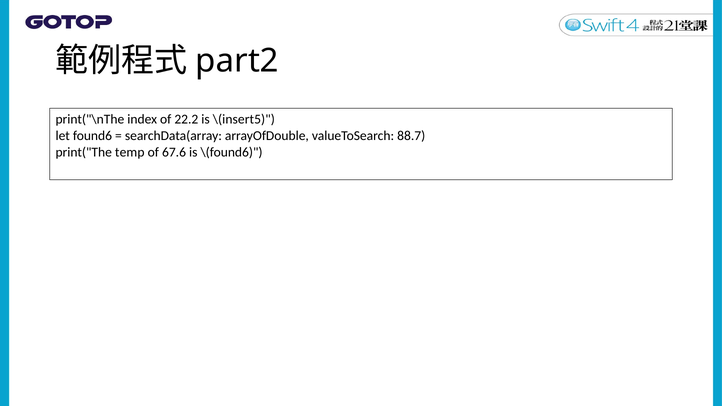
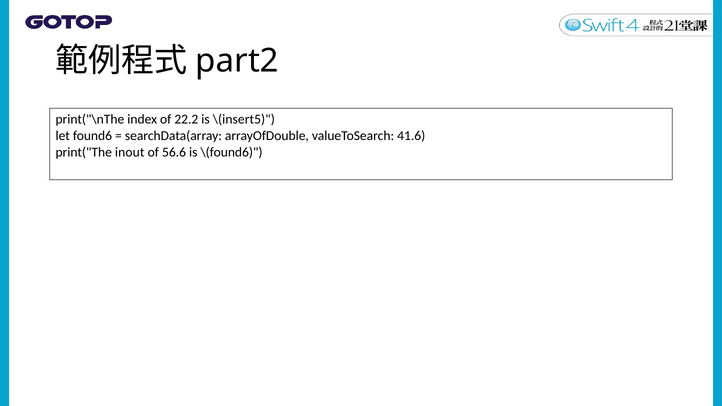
88.7: 88.7 -> 41.6
temp: temp -> inout
67.6: 67.6 -> 56.6
